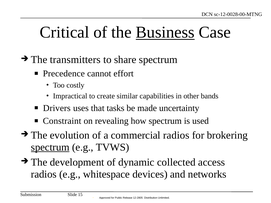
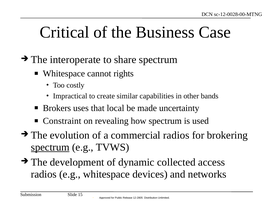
Business underline: present -> none
transmitters: transmitters -> interoperate
Precedence at (64, 74): Precedence -> Whitespace
effort: effort -> rights
Drivers: Drivers -> Brokers
tasks: tasks -> local
